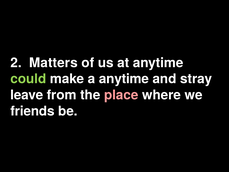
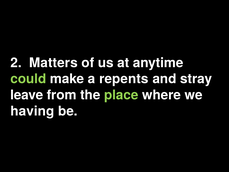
a anytime: anytime -> repents
place colour: pink -> light green
friends: friends -> having
